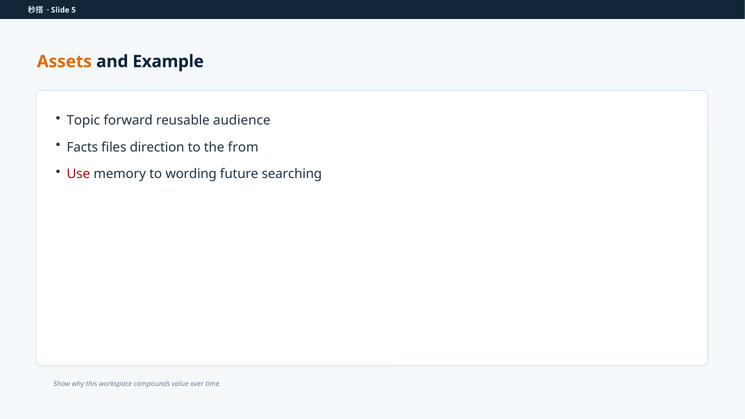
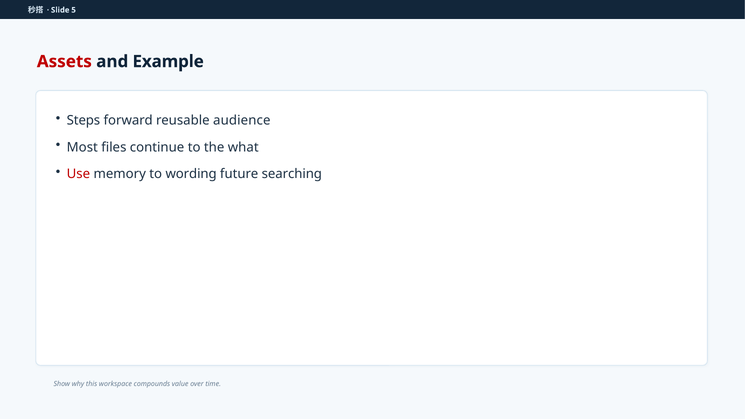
Assets colour: orange -> red
Topic: Topic -> Steps
Facts: Facts -> Most
direction: direction -> continue
from: from -> what
